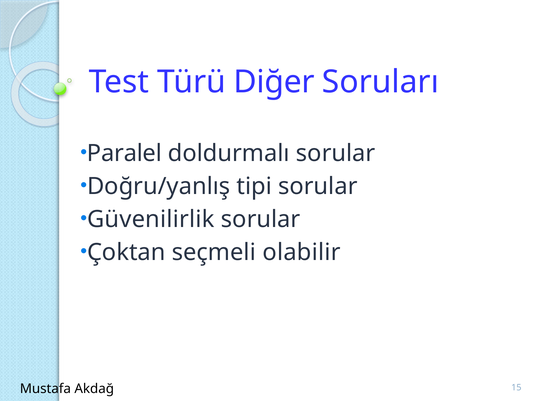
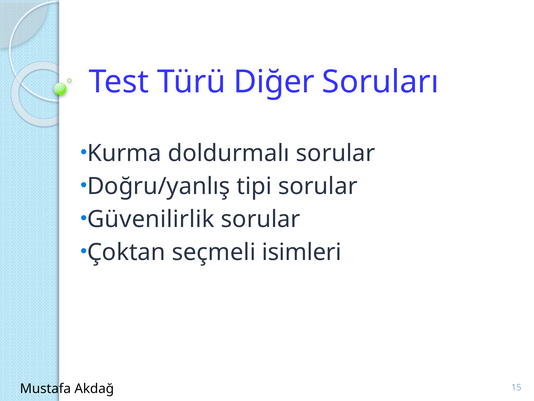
Paralel: Paralel -> Kurma
olabilir: olabilir -> isimleri
